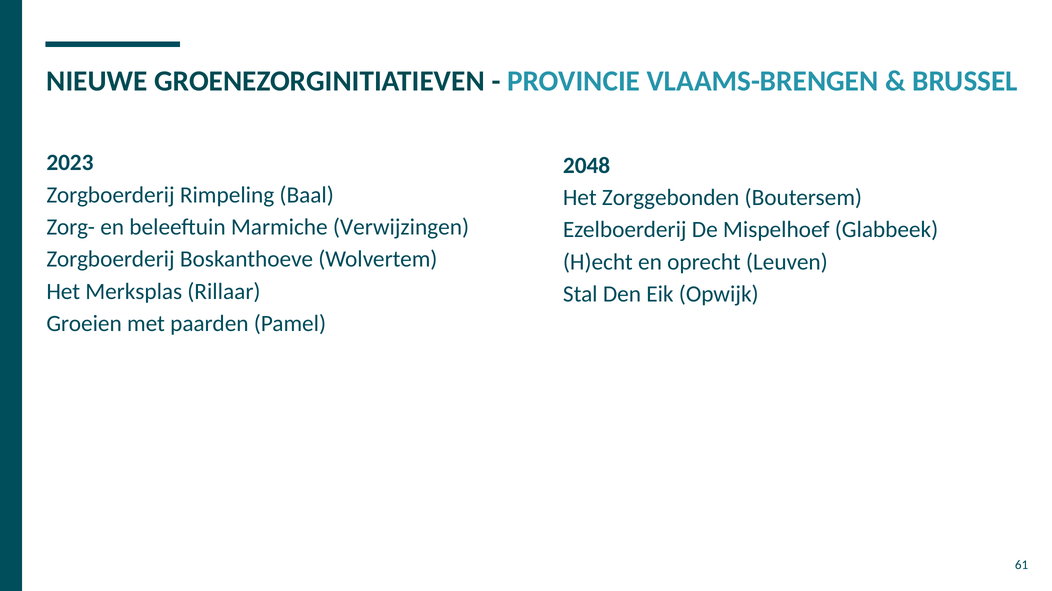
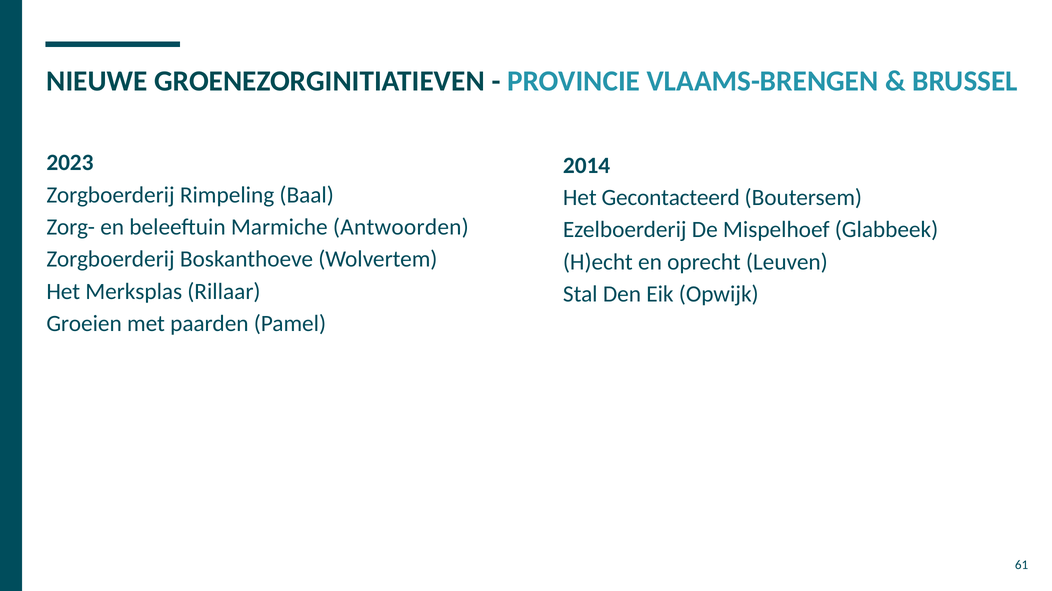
2048: 2048 -> 2014
Zorggebonden: Zorggebonden -> Gecontacteerd
Verwijzingen: Verwijzingen -> Antwoorden
